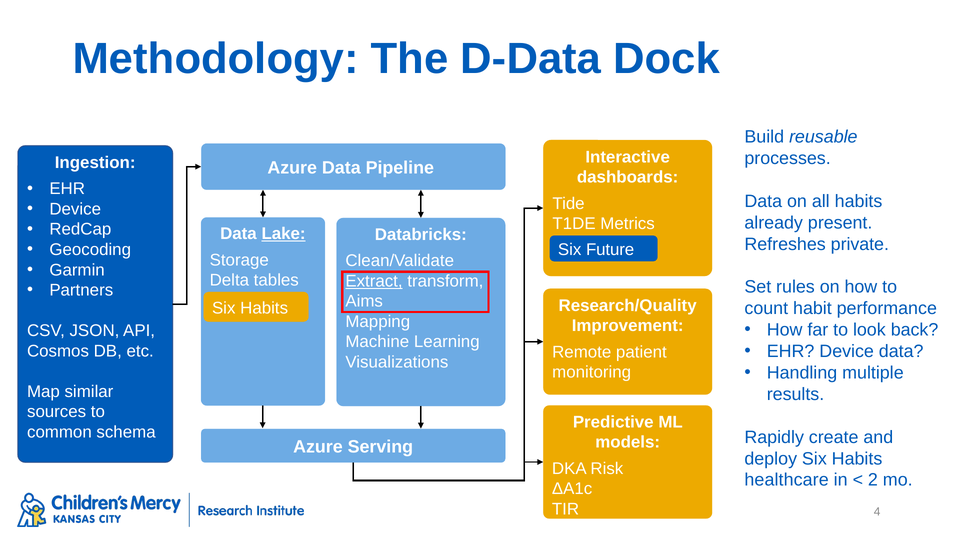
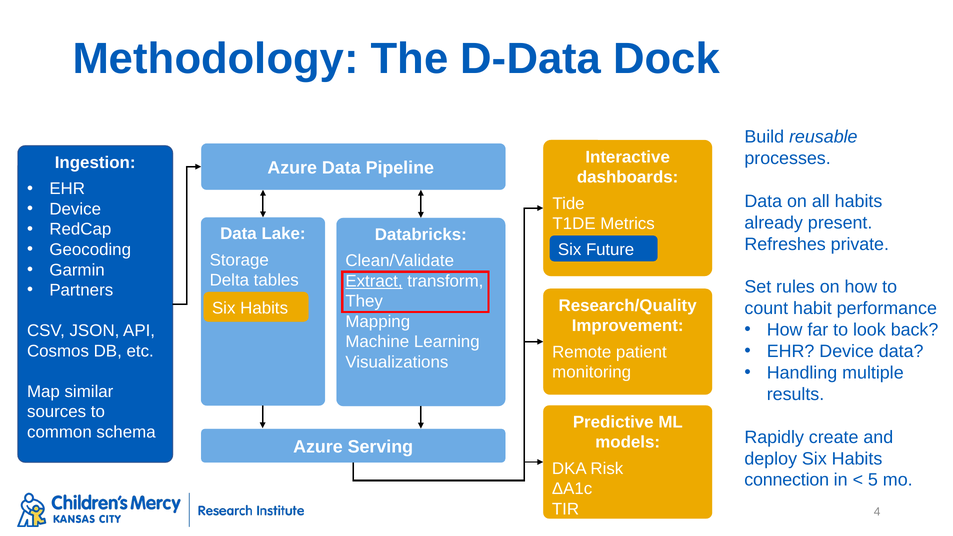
Lake underline: present -> none
Aims: Aims -> They
healthcare: healthcare -> connection
2: 2 -> 5
